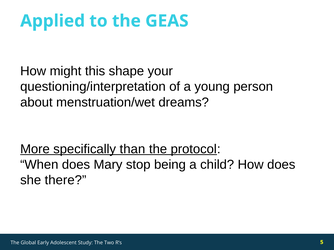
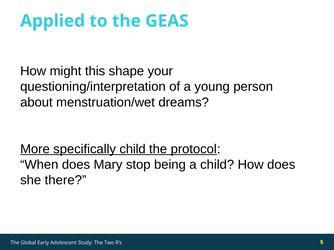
specifically than: than -> child
